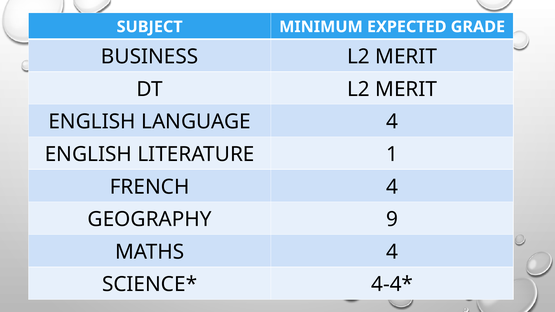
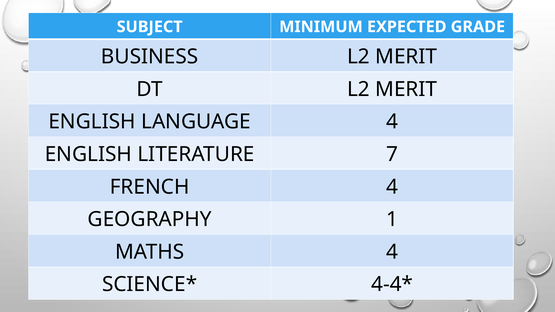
1: 1 -> 7
9: 9 -> 1
